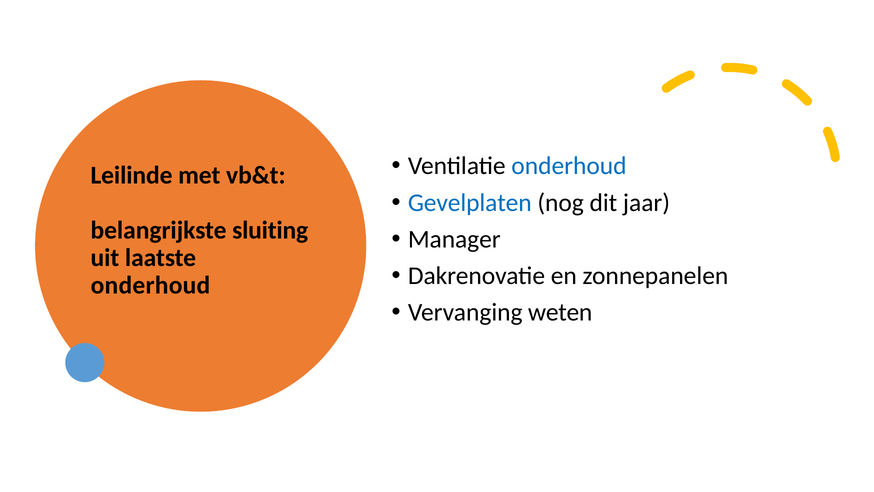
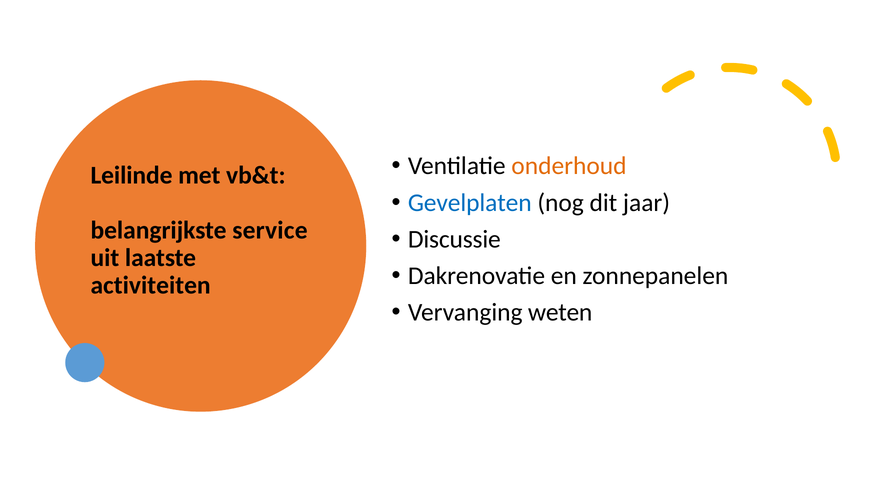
onderhoud at (569, 166) colour: blue -> orange
sluiting: sluiting -> service
Manager: Manager -> Discussie
onderhoud at (150, 285): onderhoud -> activiteiten
